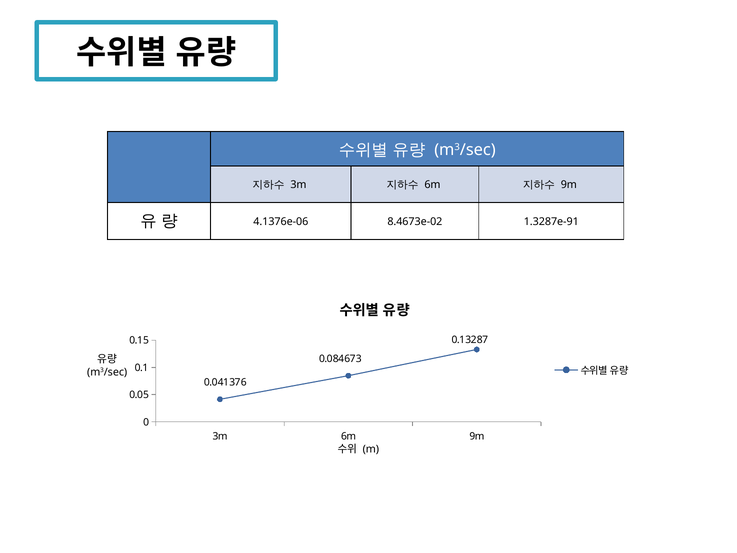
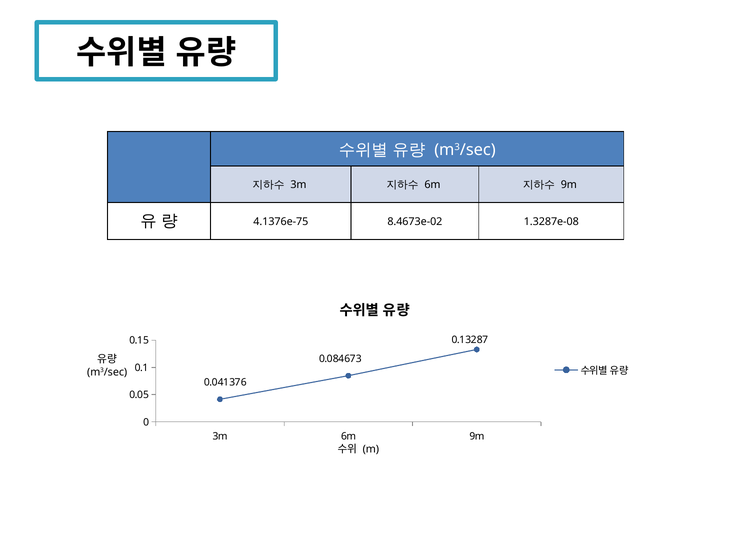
4.1376e-06: 4.1376e-06 -> 4.1376e-75
1.3287e-91: 1.3287e-91 -> 1.3287e-08
